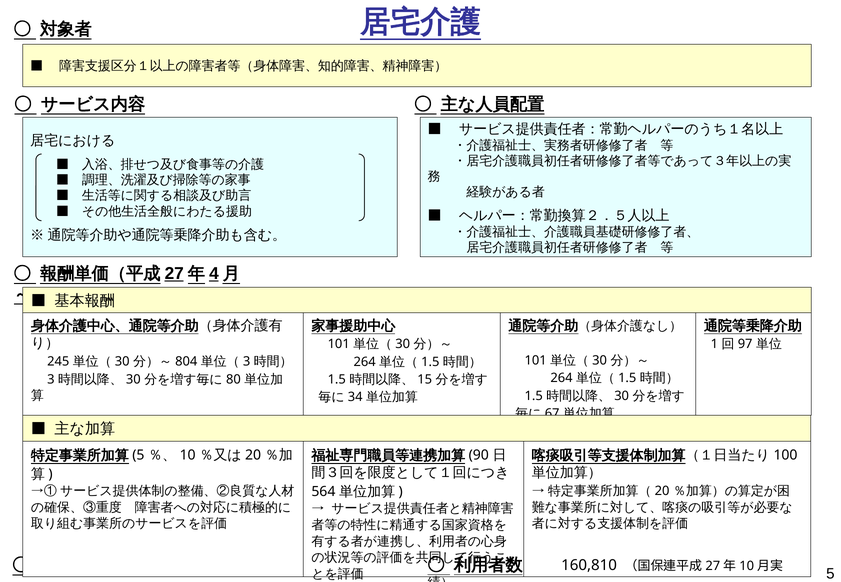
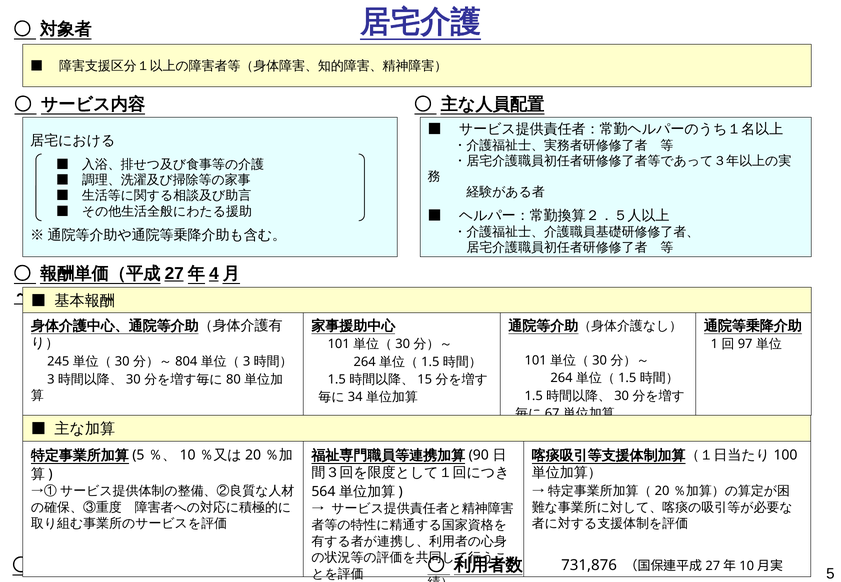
160,810: 160,810 -> 731,876
